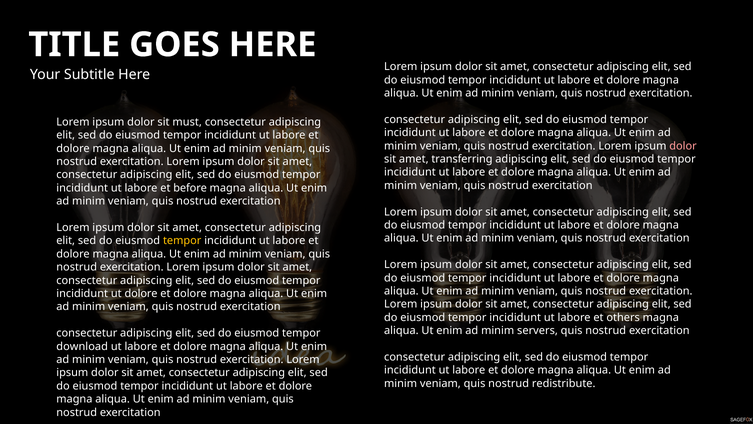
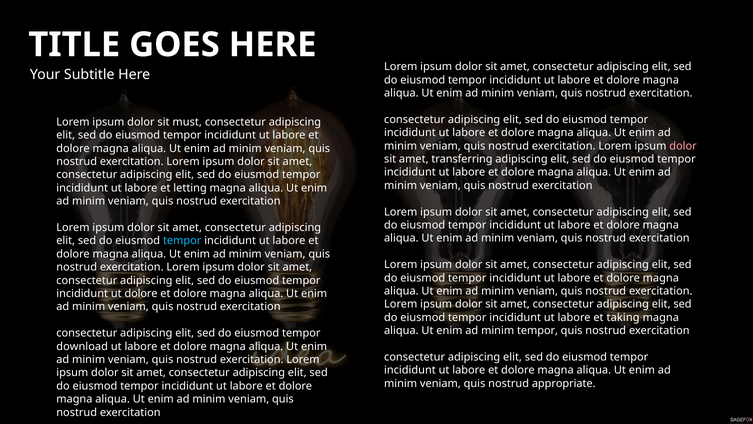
before: before -> letting
tempor at (182, 241) colour: yellow -> light blue
others: others -> taking
minim servers: servers -> tempor
redistribute: redistribute -> appropriate
